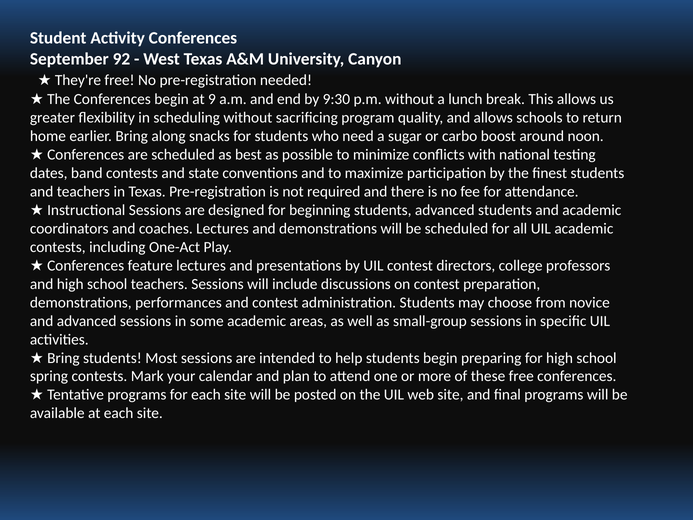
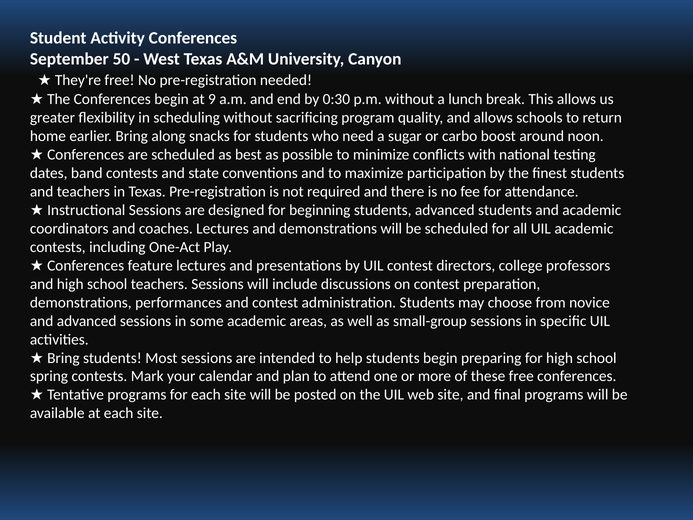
92: 92 -> 50
9:30: 9:30 -> 0:30
